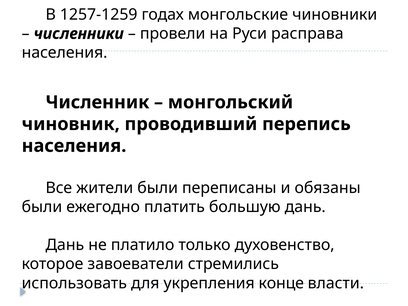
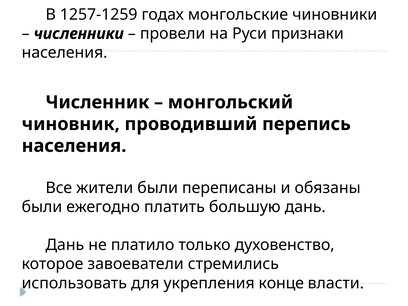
расправа: расправа -> признаки
